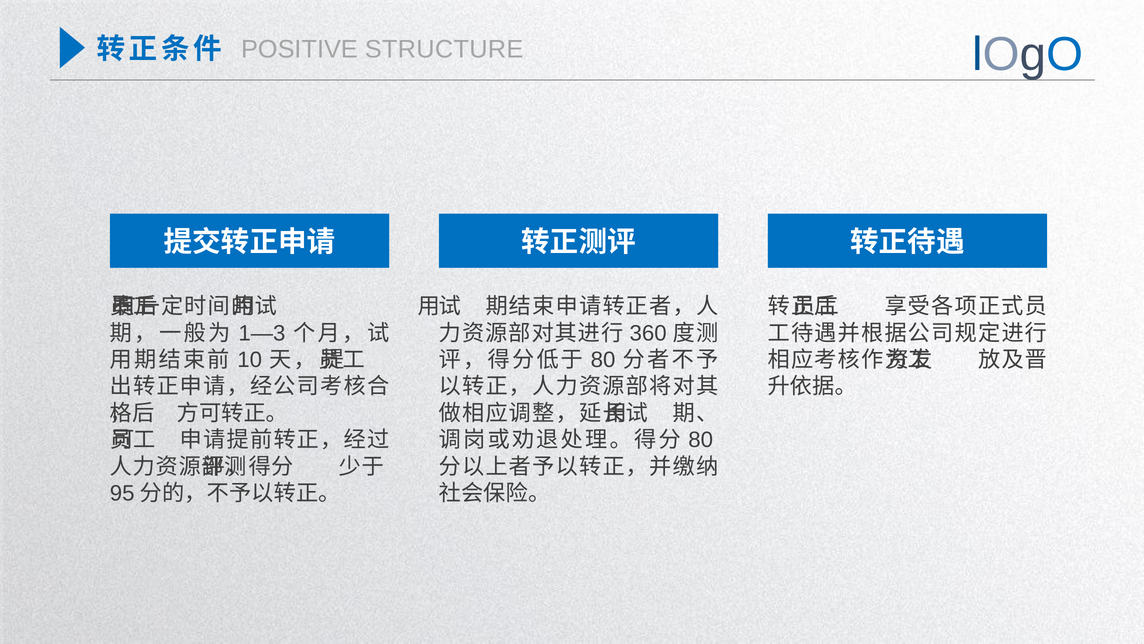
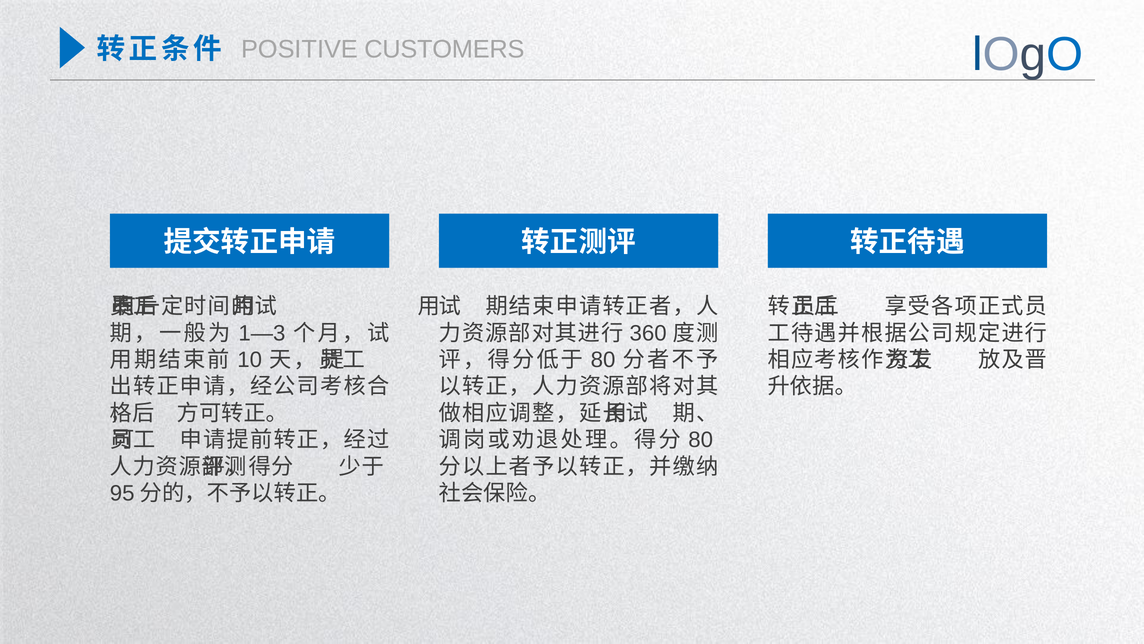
STRUCTURE: STRUCTURE -> CUSTOMERS
